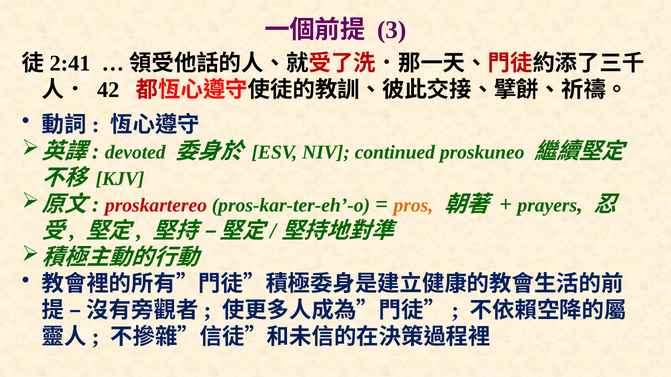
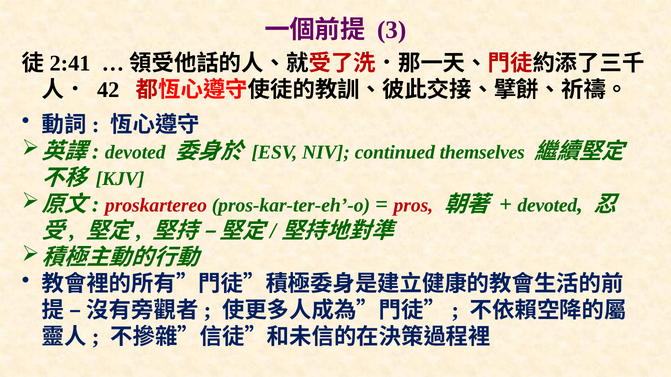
proskuneo: proskuneo -> themselves
pros colour: orange -> red
prayers at (547, 205): prayers -> devoted
